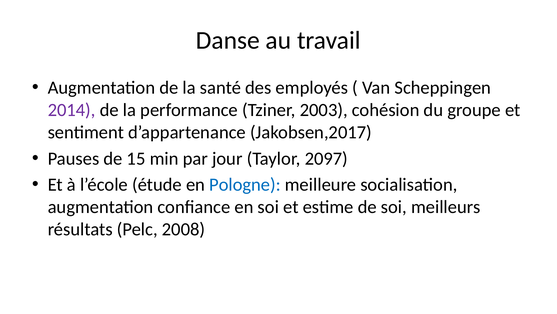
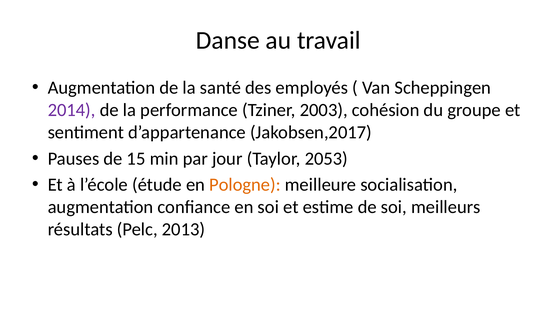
2097: 2097 -> 2053
Pologne colour: blue -> orange
2008: 2008 -> 2013
